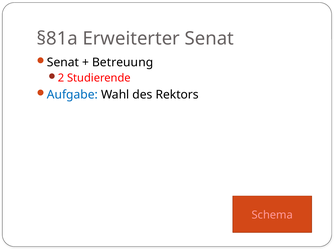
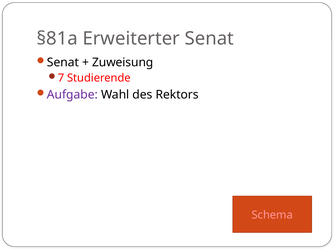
Betreuung: Betreuung -> Zuweisung
2: 2 -> 7
Aufgabe colour: blue -> purple
